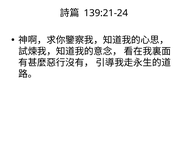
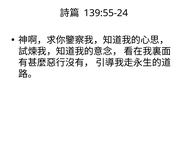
139:21-24: 139:21-24 -> 139:55-24
